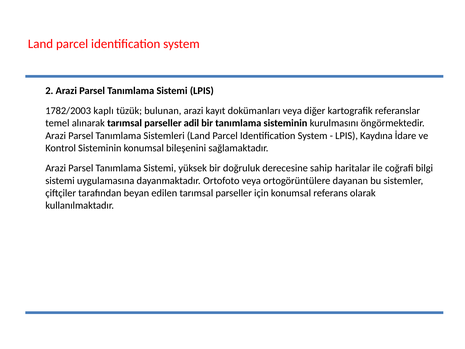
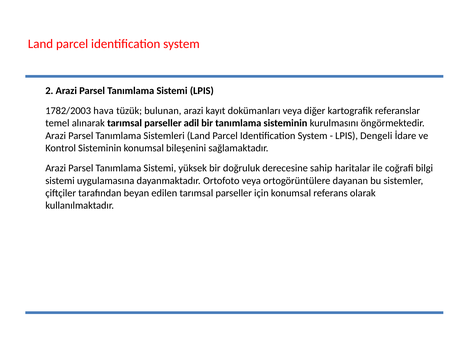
kaplı: kaplı -> hava
Kaydına: Kaydına -> Dengeli
